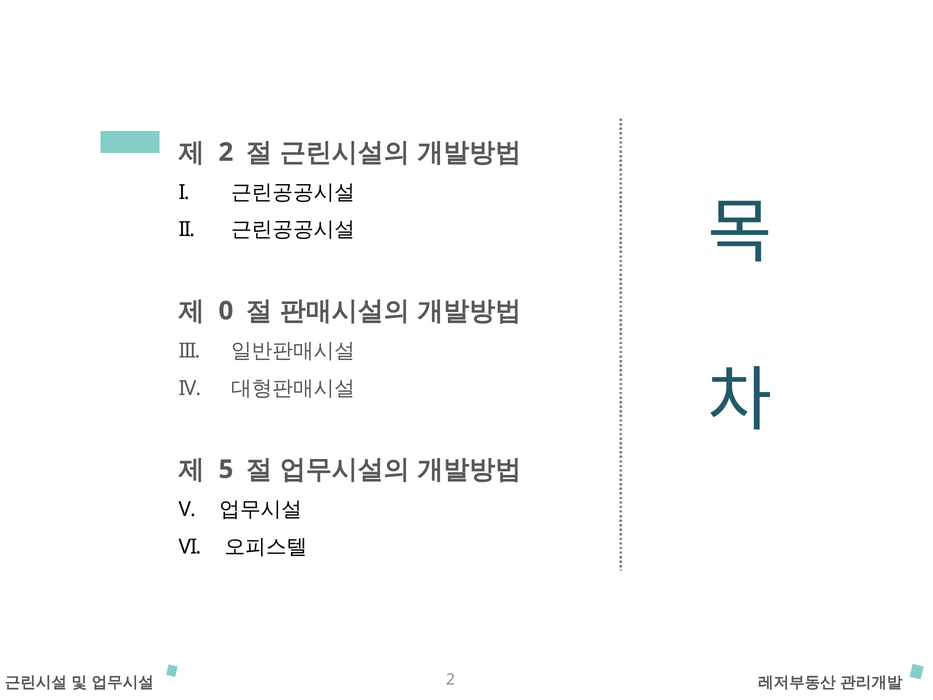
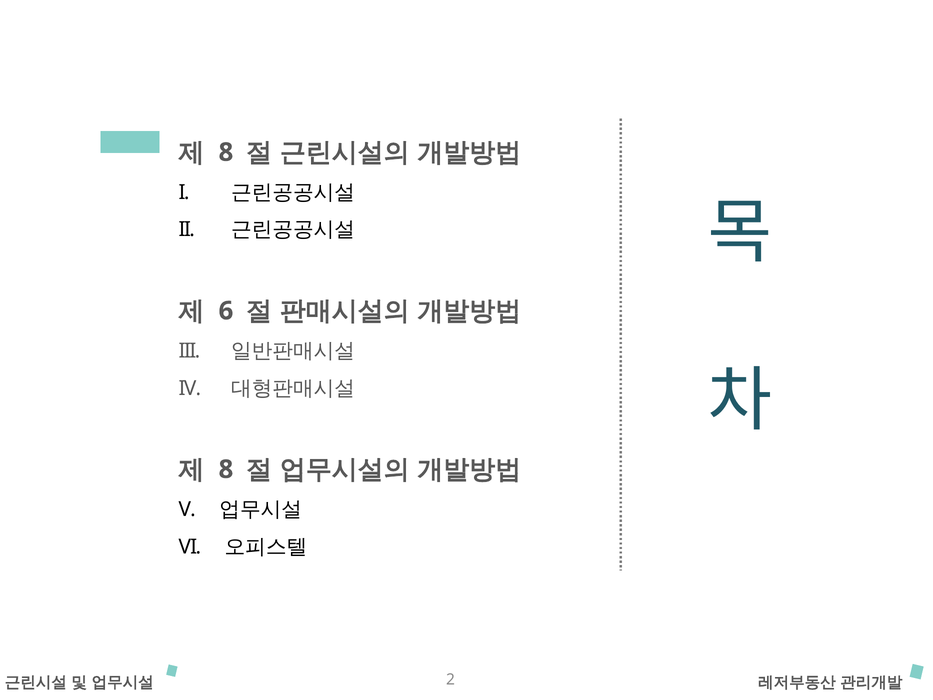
2 at (226, 152): 2 -> 8
0: 0 -> 6
5 at (226, 469): 5 -> 8
